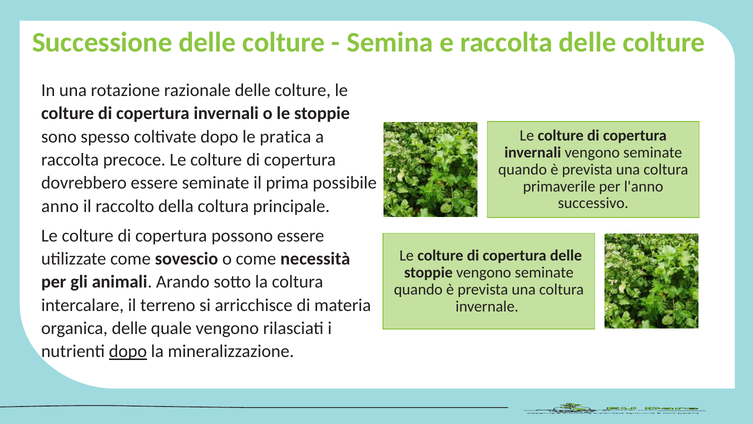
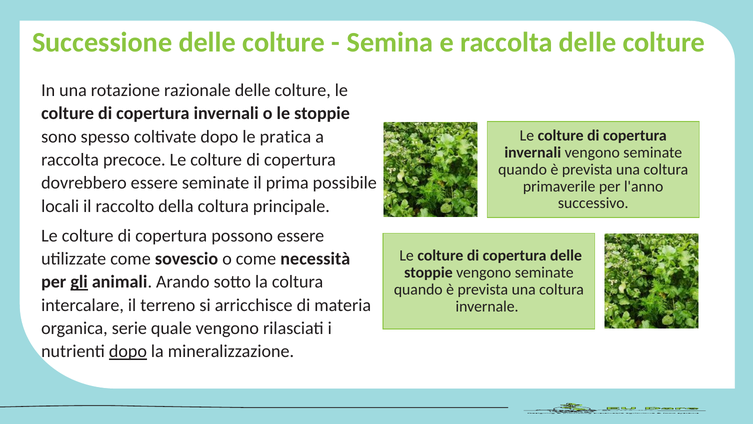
anno: anno -> locali
gli underline: none -> present
organica delle: delle -> serie
